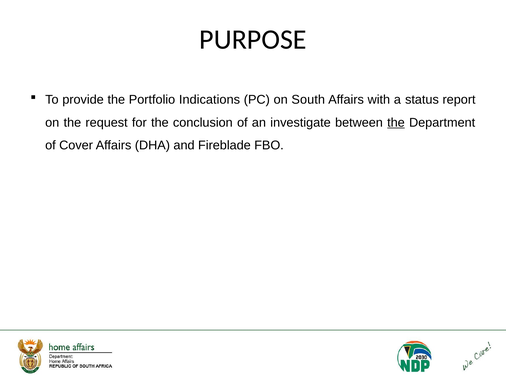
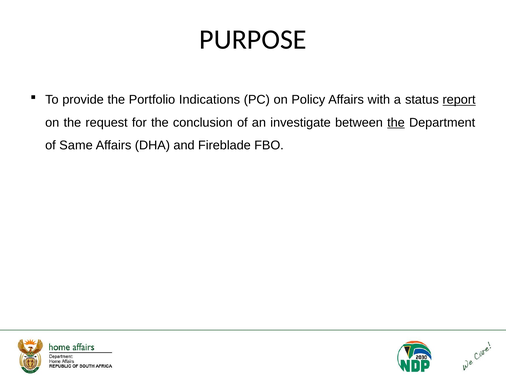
South: South -> Policy
report underline: none -> present
Cover: Cover -> Same
